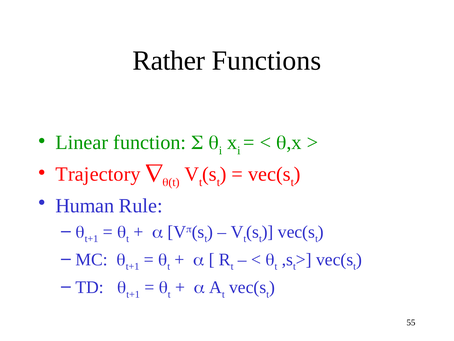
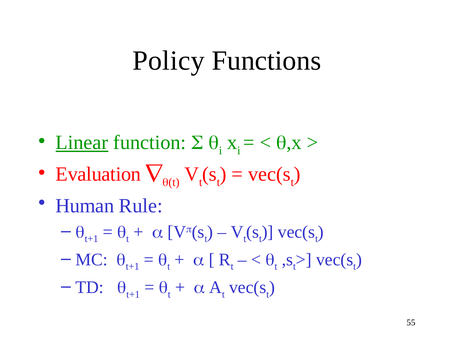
Rather: Rather -> Policy
Linear underline: none -> present
Trajectory: Trajectory -> Evaluation
